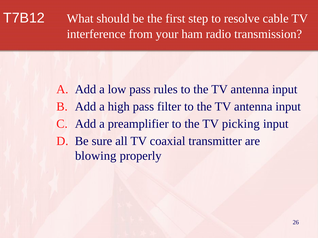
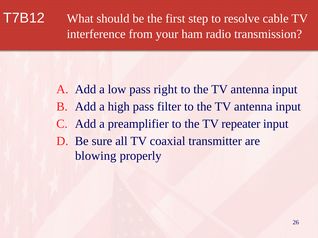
rules: rules -> right
picking: picking -> repeater
